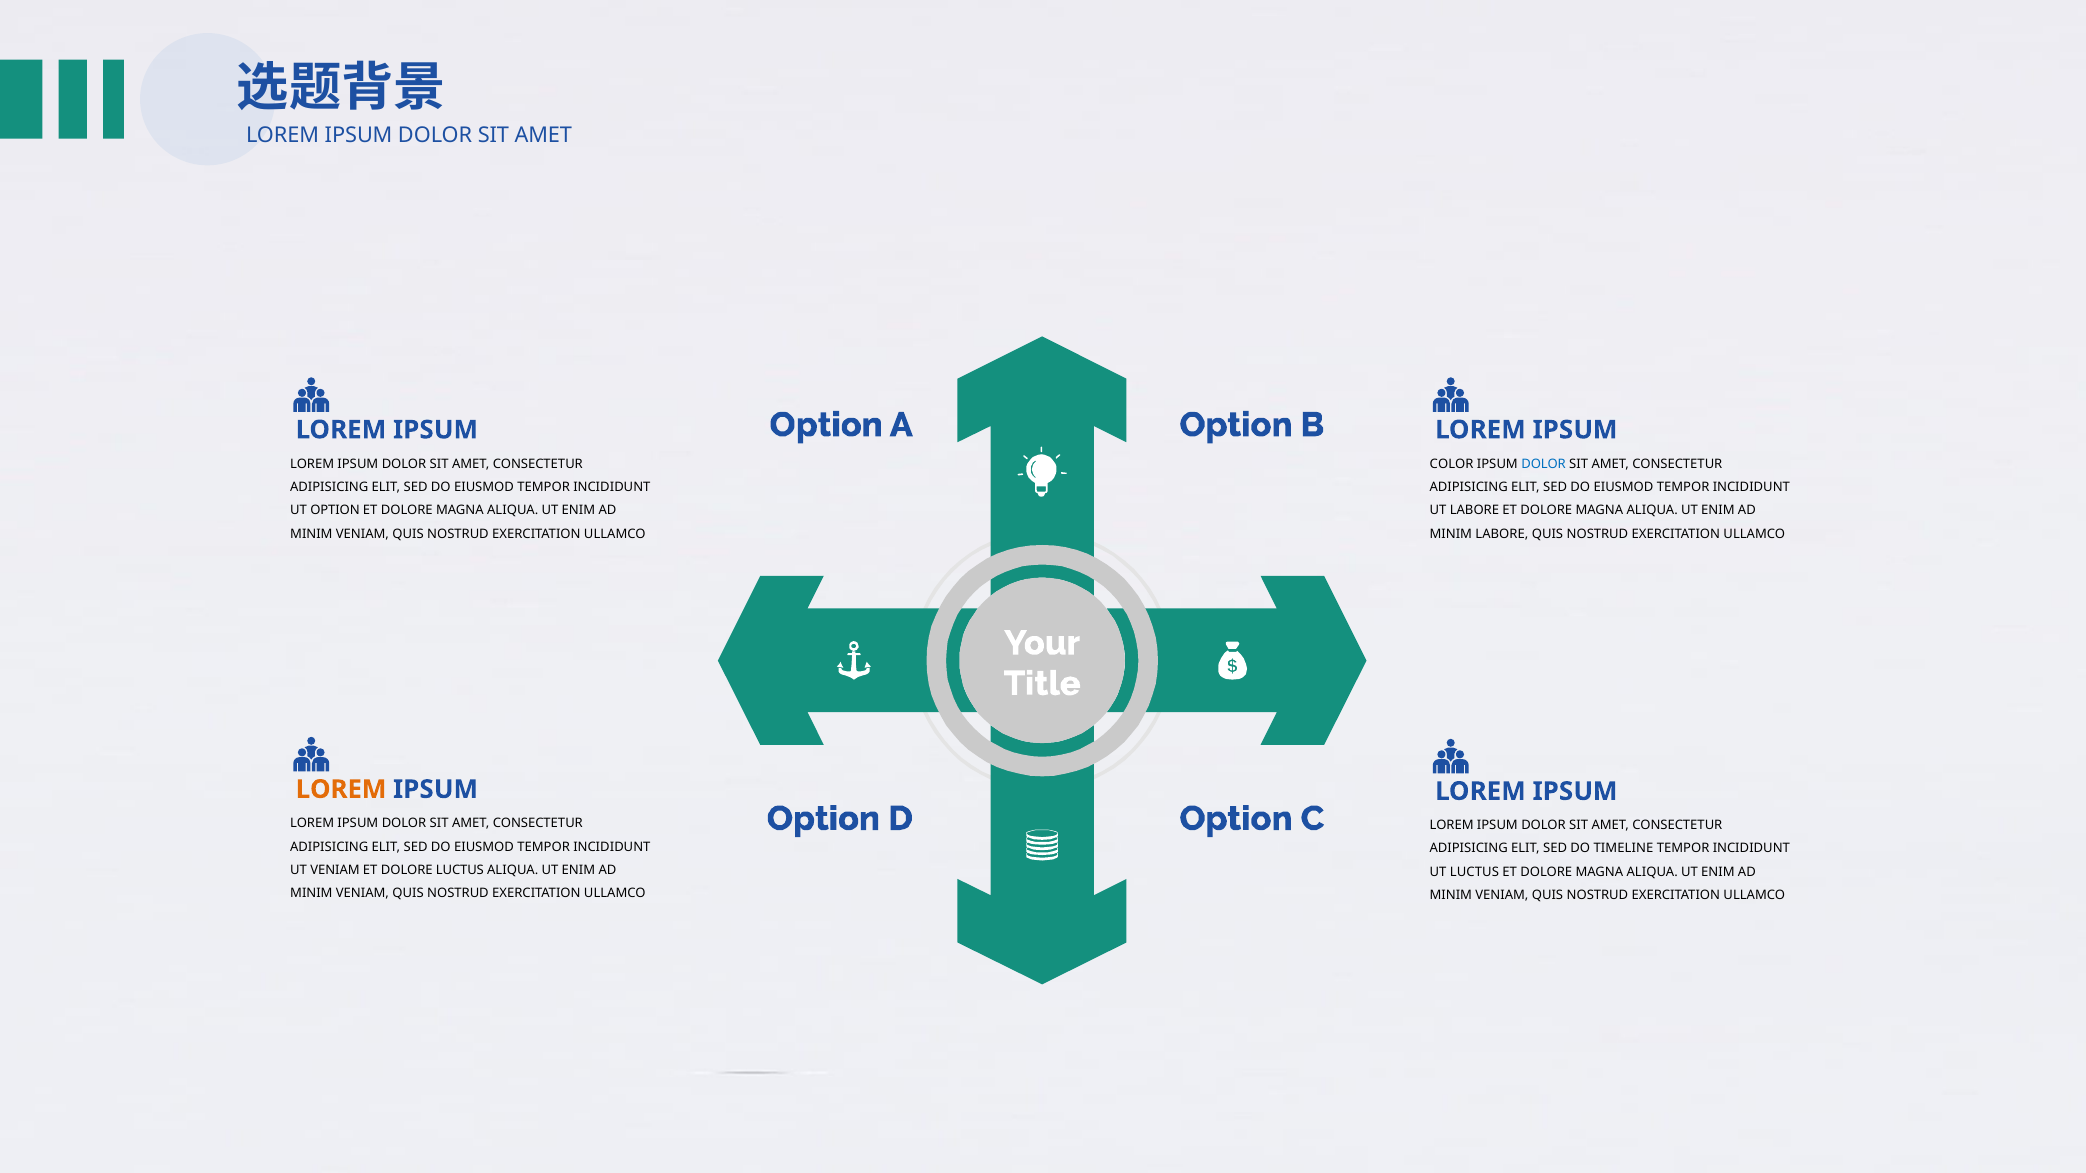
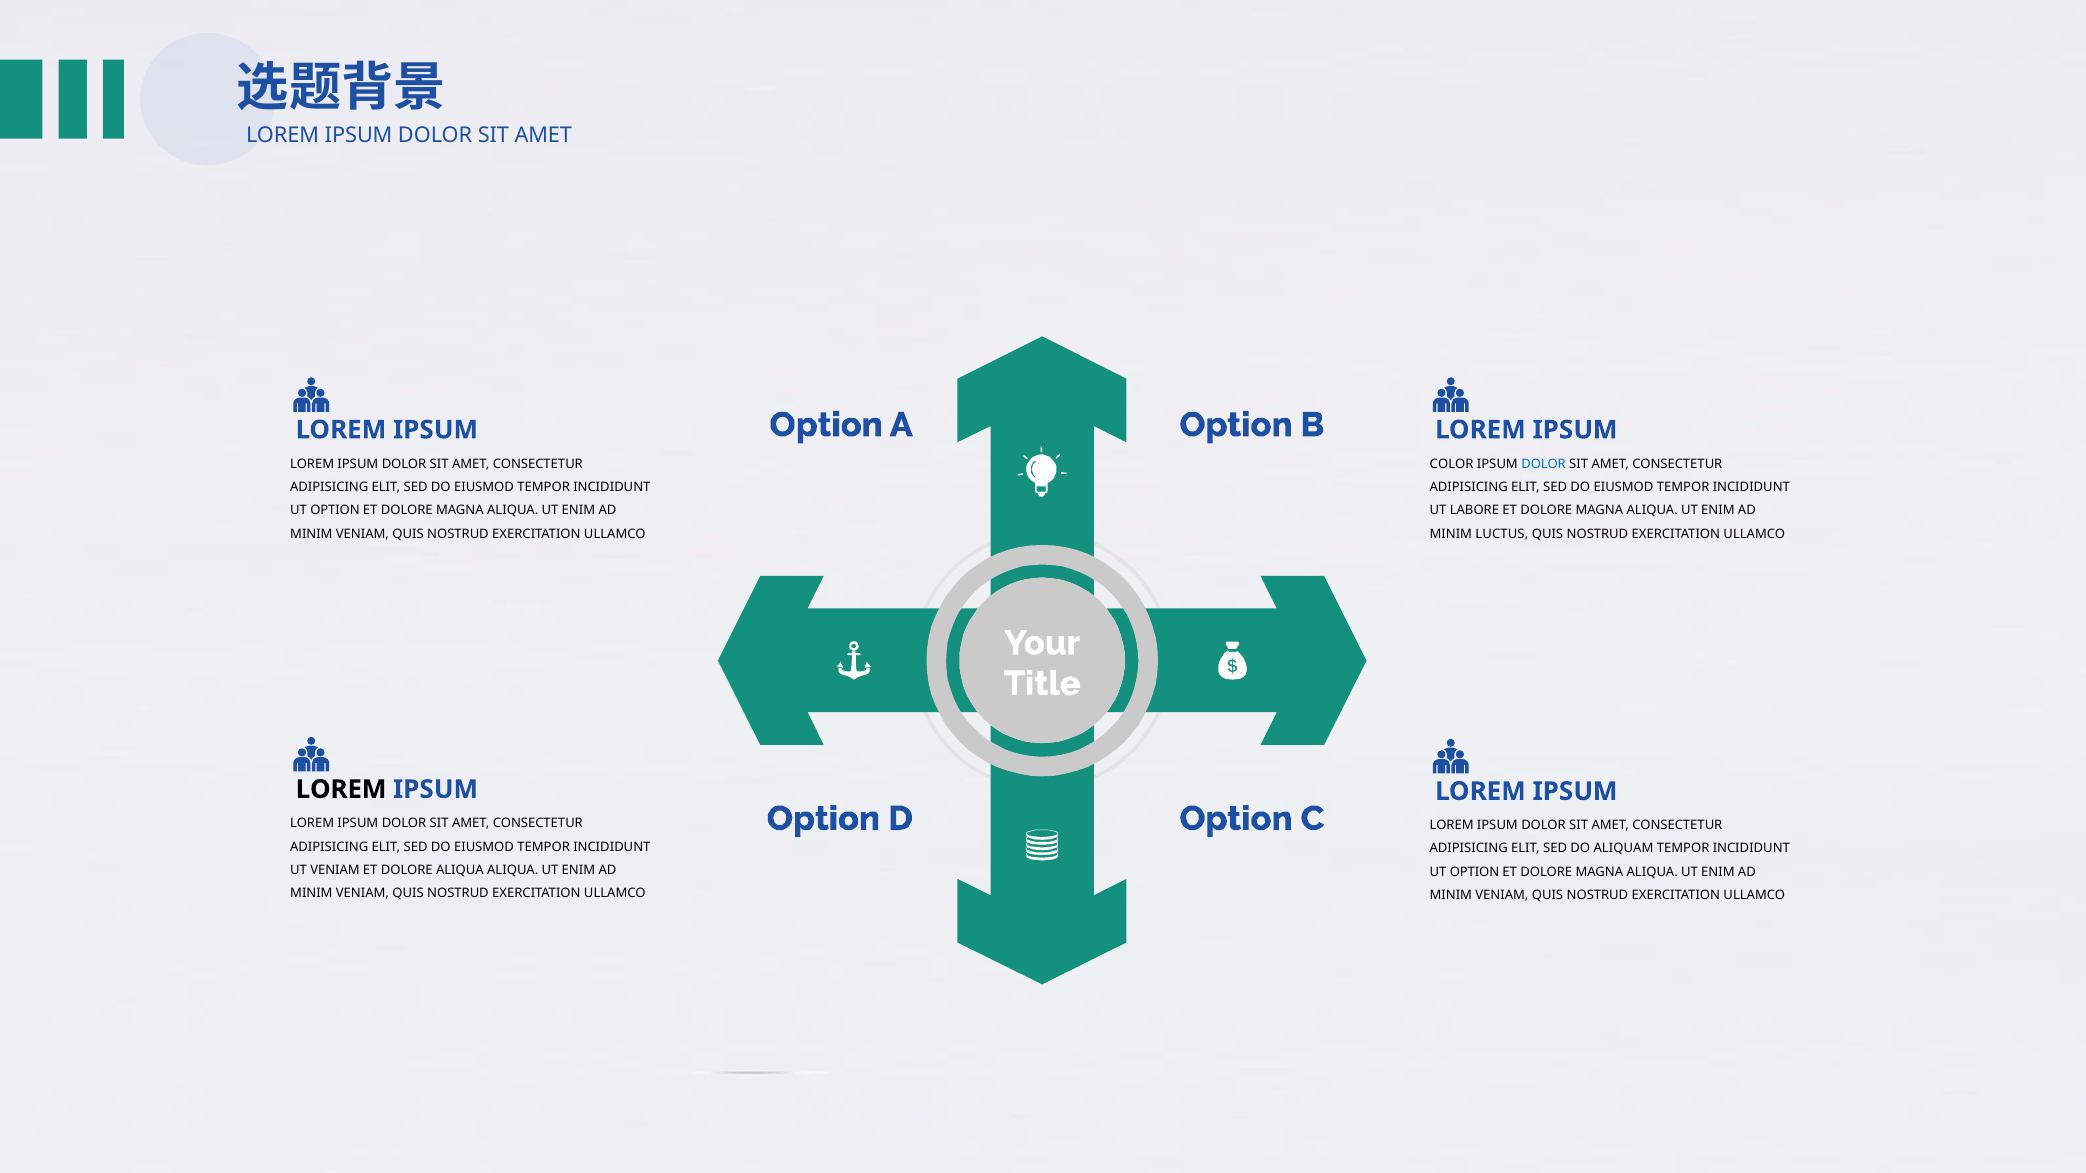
MINIM LABORE: LABORE -> LUCTUS
LOREM at (341, 790) colour: orange -> black
TIMELINE: TIMELINE -> ALIQUAM
DOLORE LUCTUS: LUCTUS -> ALIQUA
LUCTUS at (1474, 872): LUCTUS -> OPTION
